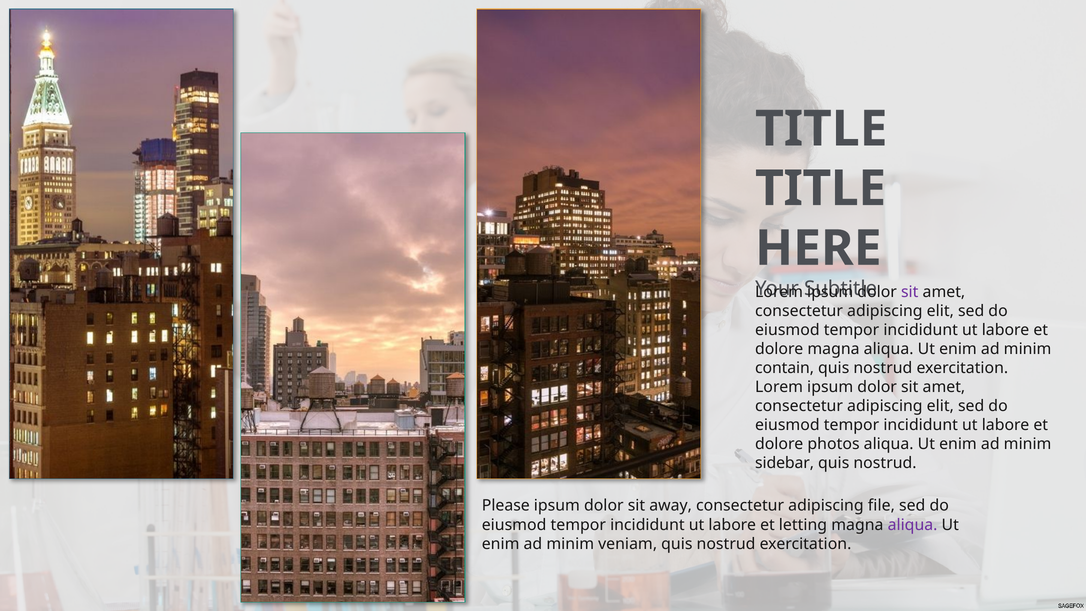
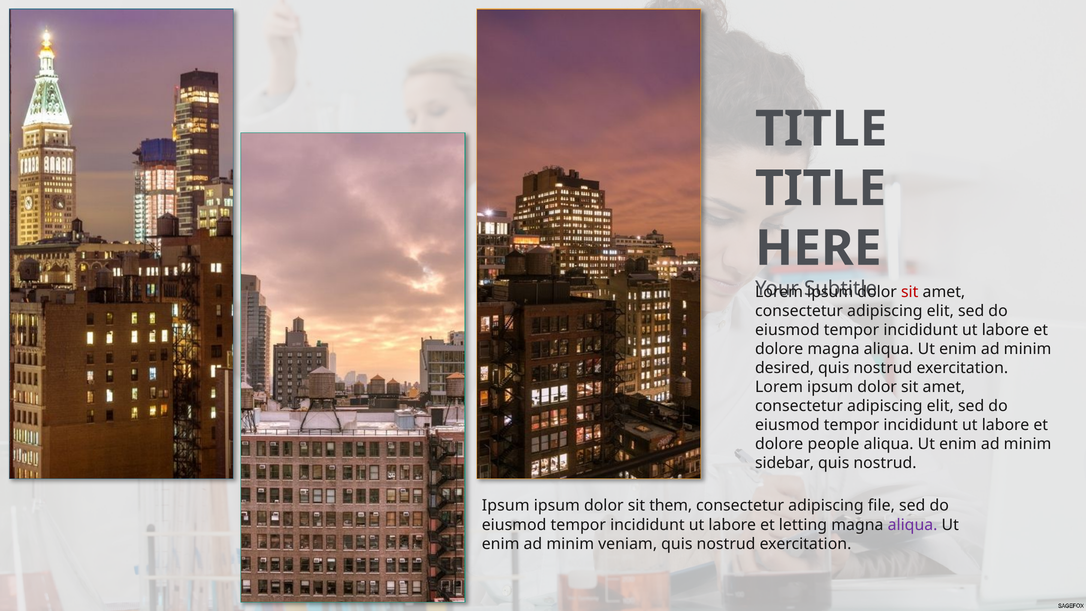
sit at (910, 292) colour: purple -> red
contain: contain -> desired
photos: photos -> people
Please at (506, 506): Please -> Ipsum
away: away -> them
